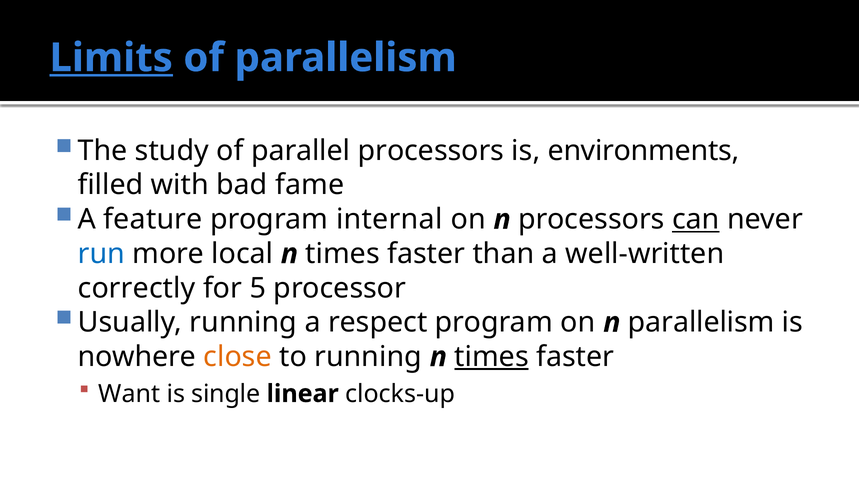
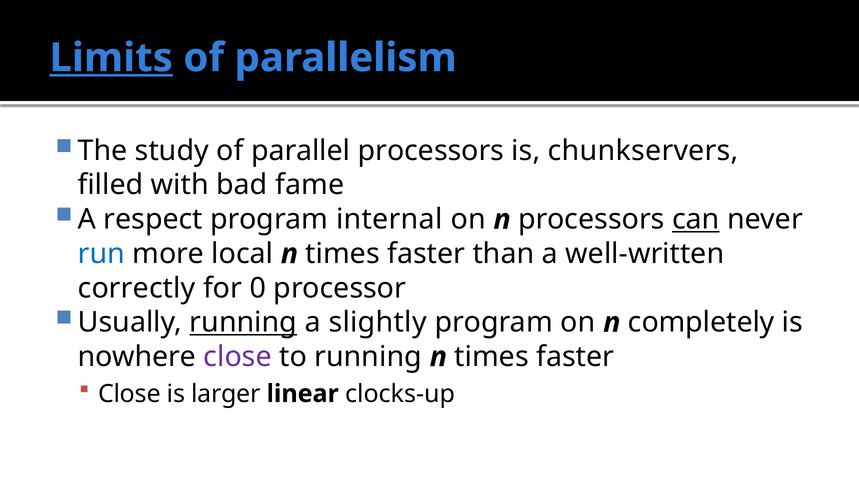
environments: environments -> chunkservers
feature: feature -> respect
5: 5 -> 0
running at (243, 323) underline: none -> present
respect: respect -> slightly
n parallelism: parallelism -> completely
close at (238, 357) colour: orange -> purple
times at (492, 357) underline: present -> none
Want at (129, 394): Want -> Close
single: single -> larger
